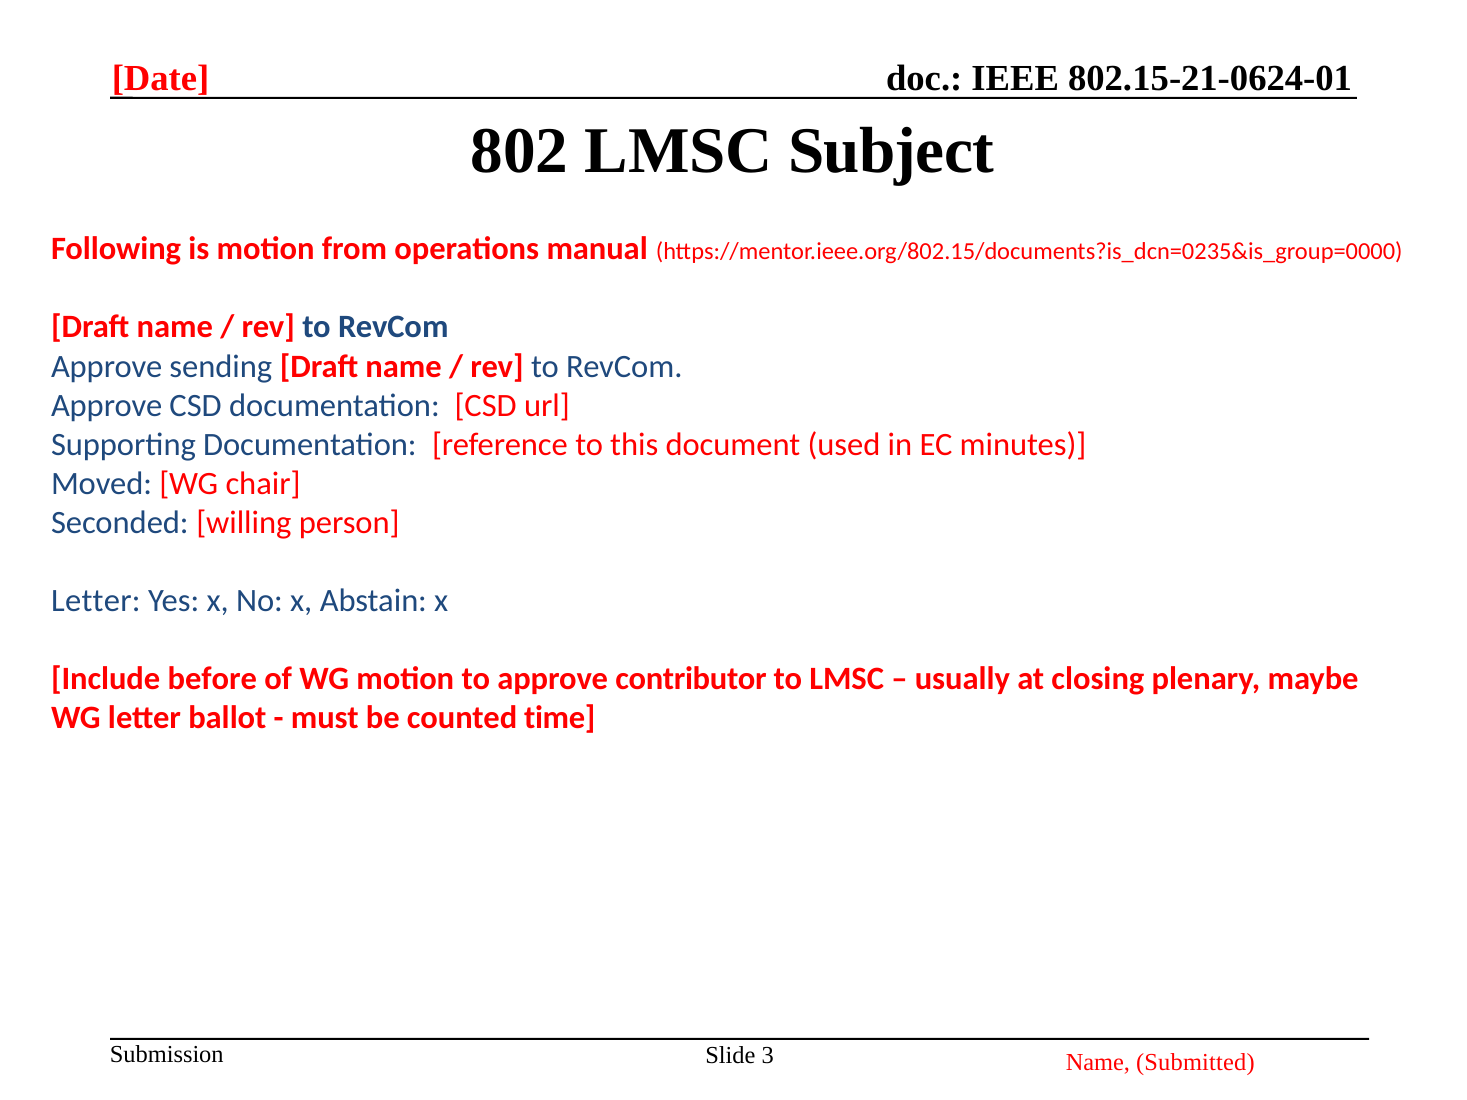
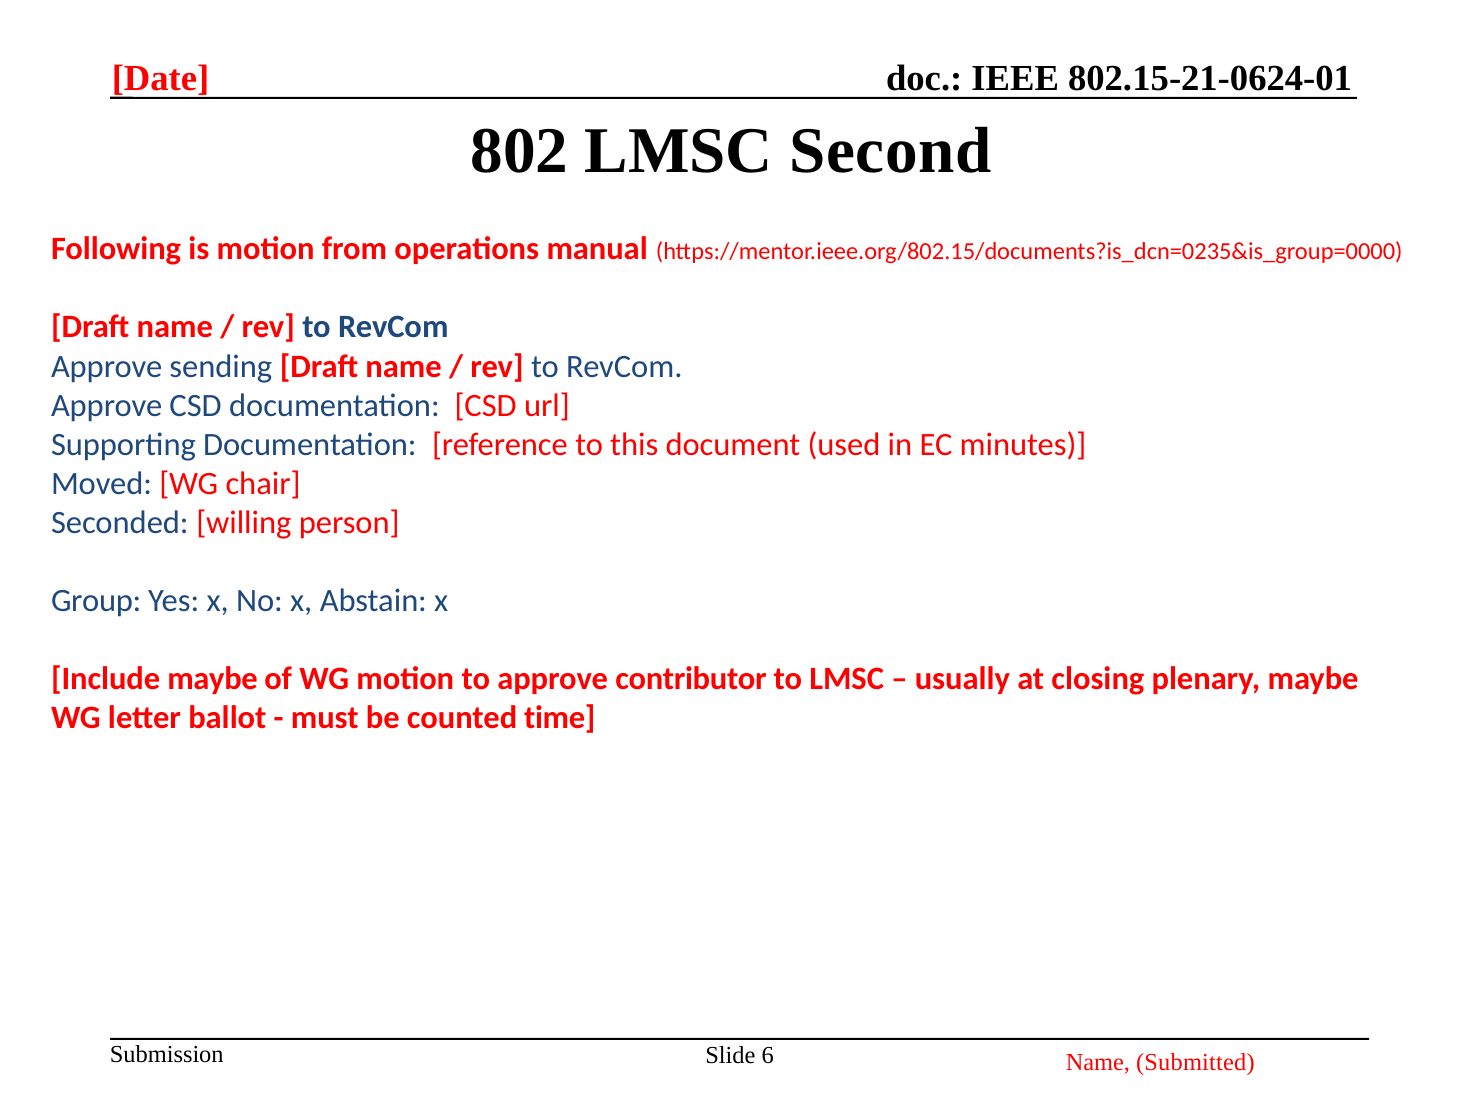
Subject: Subject -> Second
Letter at (96, 601): Letter -> Group
Include before: before -> maybe
3: 3 -> 6
